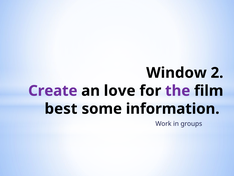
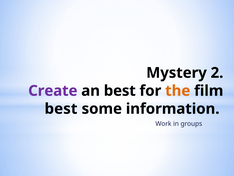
Window: Window -> Mystery
an love: love -> best
the colour: purple -> orange
